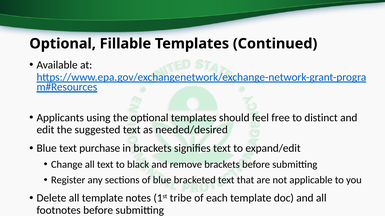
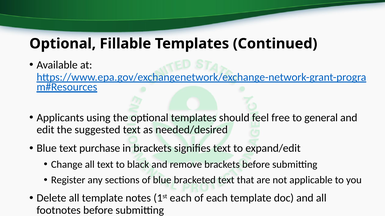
distinct: distinct -> general
1st tribe: tribe -> each
